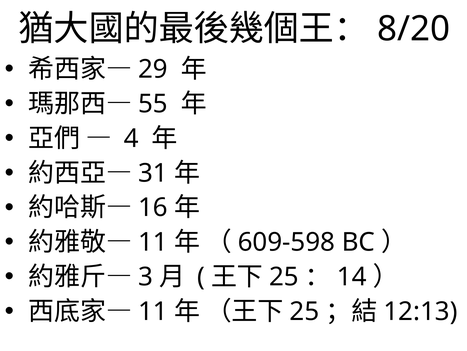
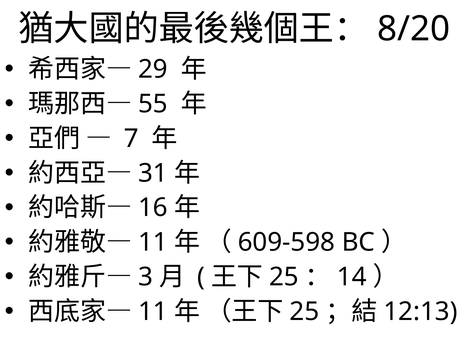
4: 4 -> 7
